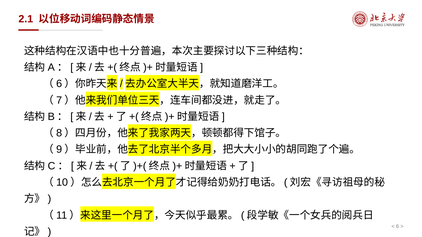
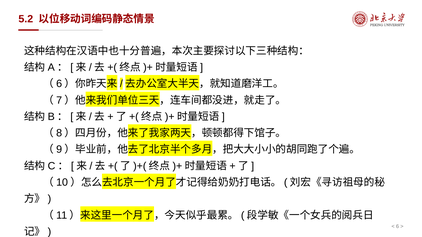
2.1: 2.1 -> 5.2
